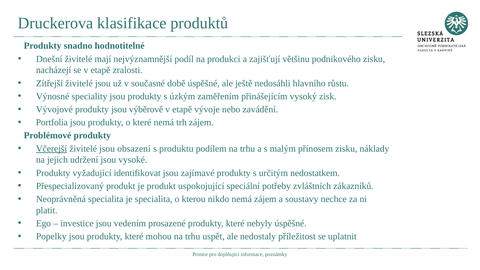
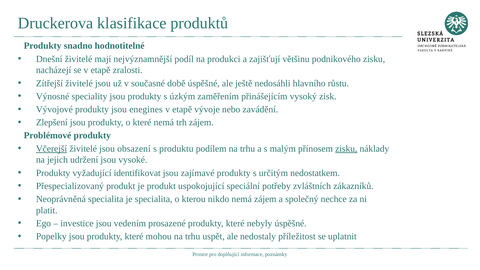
výběrově: výběrově -> enegines
Portfolia: Portfolia -> Zlepšení
zisku at (346, 149) underline: none -> present
soustavy: soustavy -> společný
